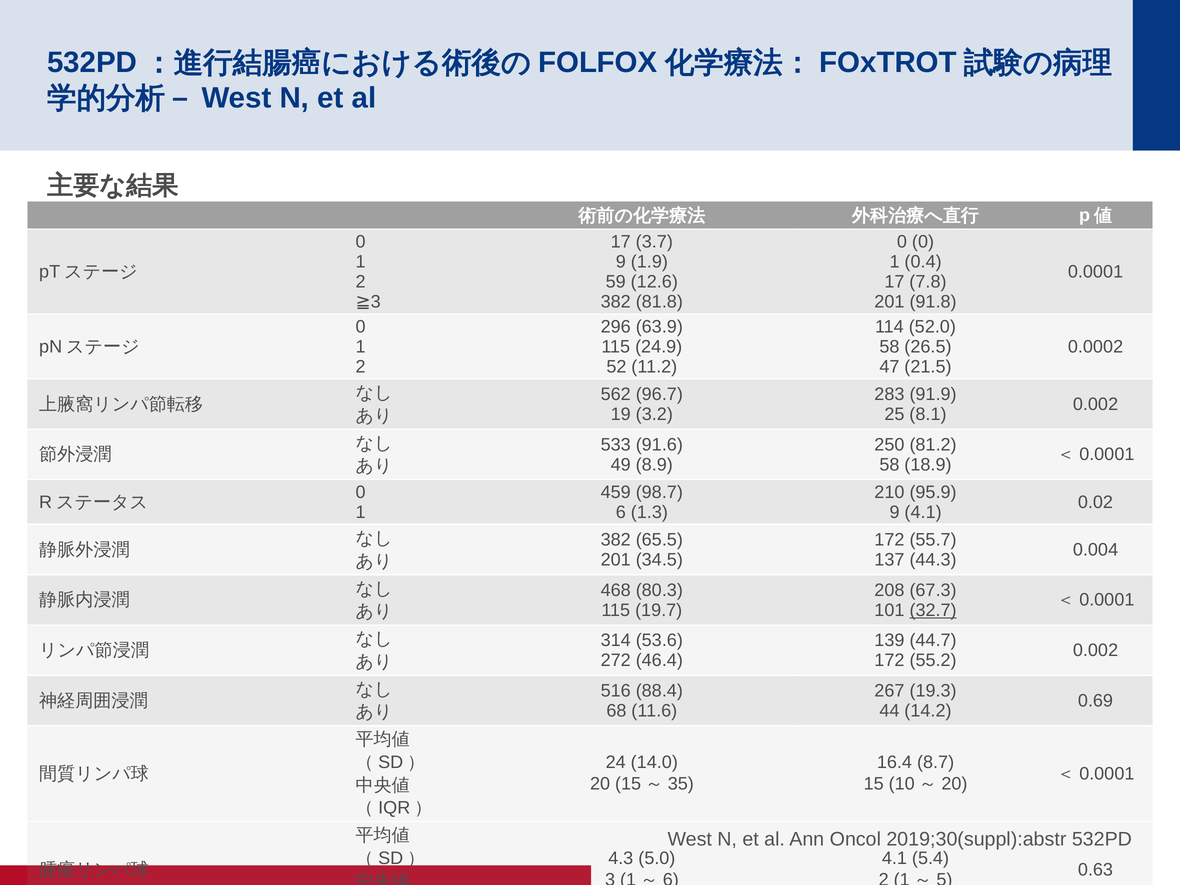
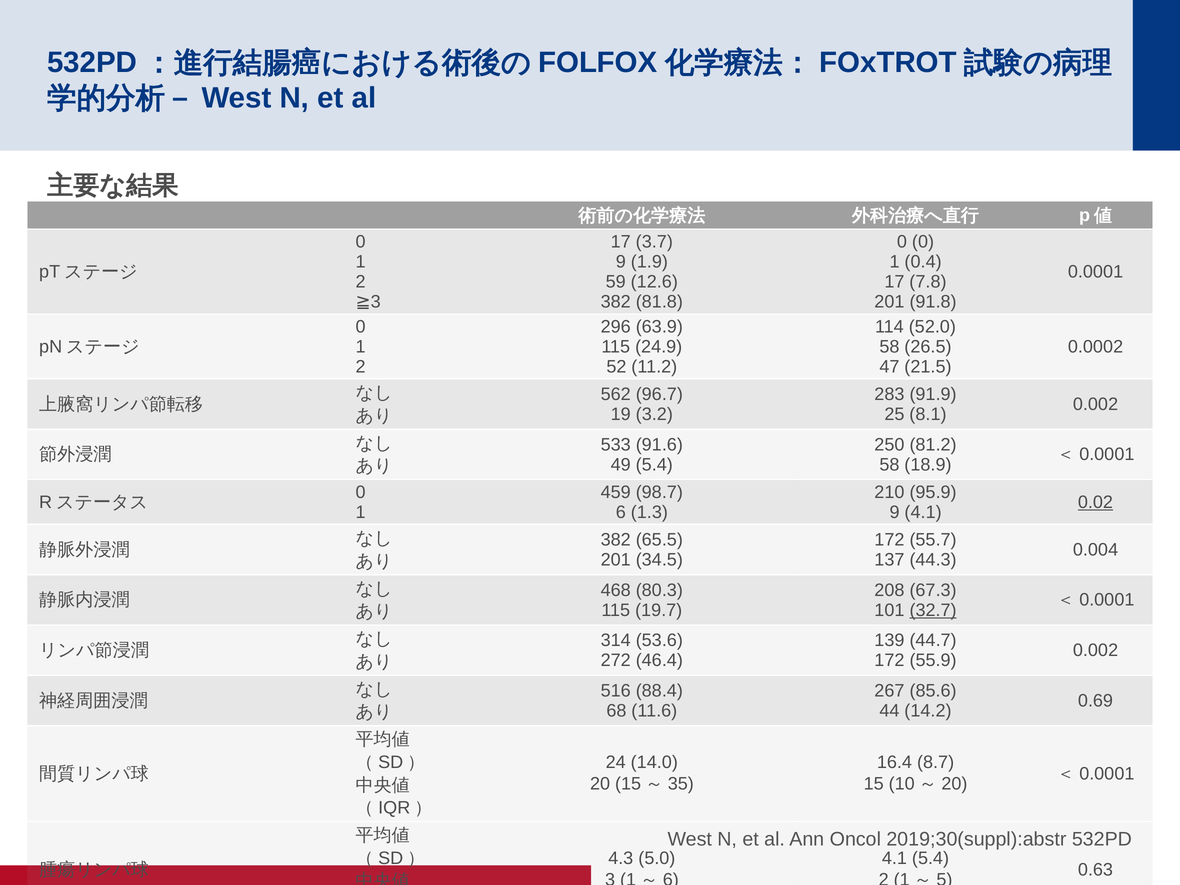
49 8.9: 8.9 -> 5.4
0.02 underline: none -> present
55.2: 55.2 -> 55.9
19.3: 19.3 -> 85.6
